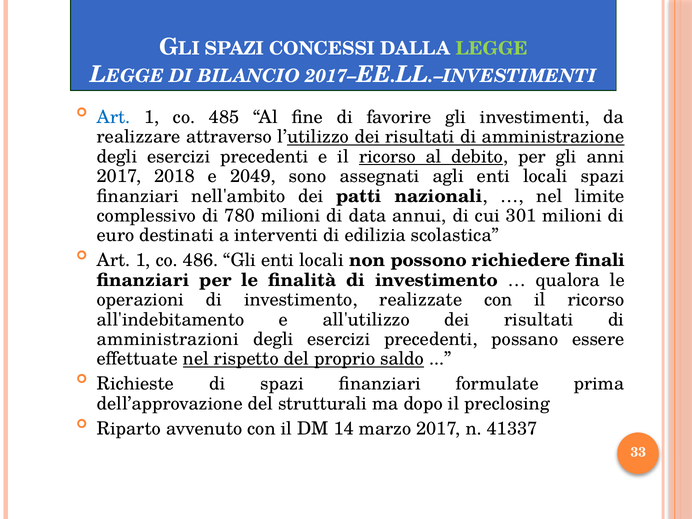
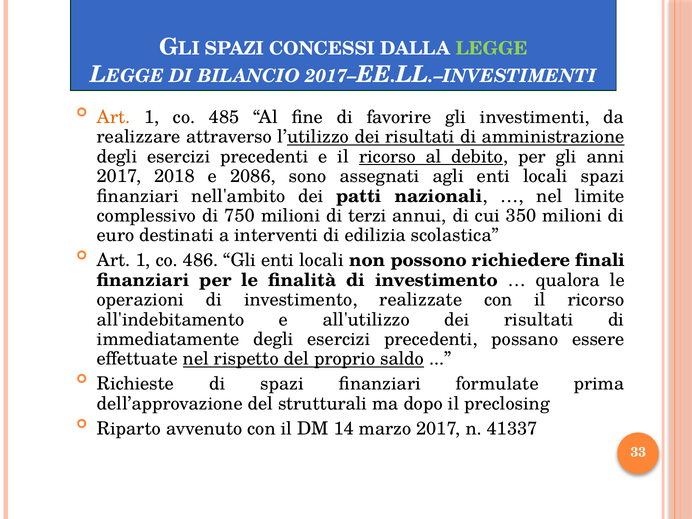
Art at (114, 117) colour: blue -> orange
2049: 2049 -> 2086
780: 780 -> 750
data: data -> terzi
301: 301 -> 350
amministrazioni: amministrazioni -> immediatamente
